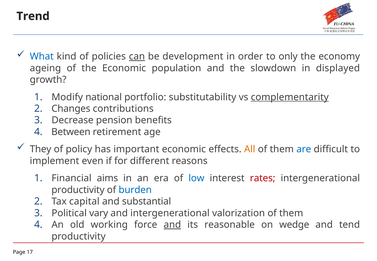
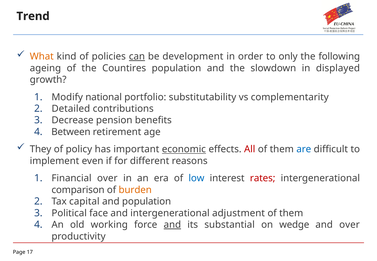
What colour: blue -> orange
economy: economy -> following
the Economic: Economic -> Countires
complementarity underline: present -> none
Changes: Changes -> Detailed
economic at (184, 149) underline: none -> present
All colour: orange -> red
Financial aims: aims -> over
productivity at (78, 190): productivity -> comparison
burden colour: blue -> orange
and substantial: substantial -> population
vary: vary -> face
valorization: valorization -> adjustment
reasonable: reasonable -> substantial
and tend: tend -> over
